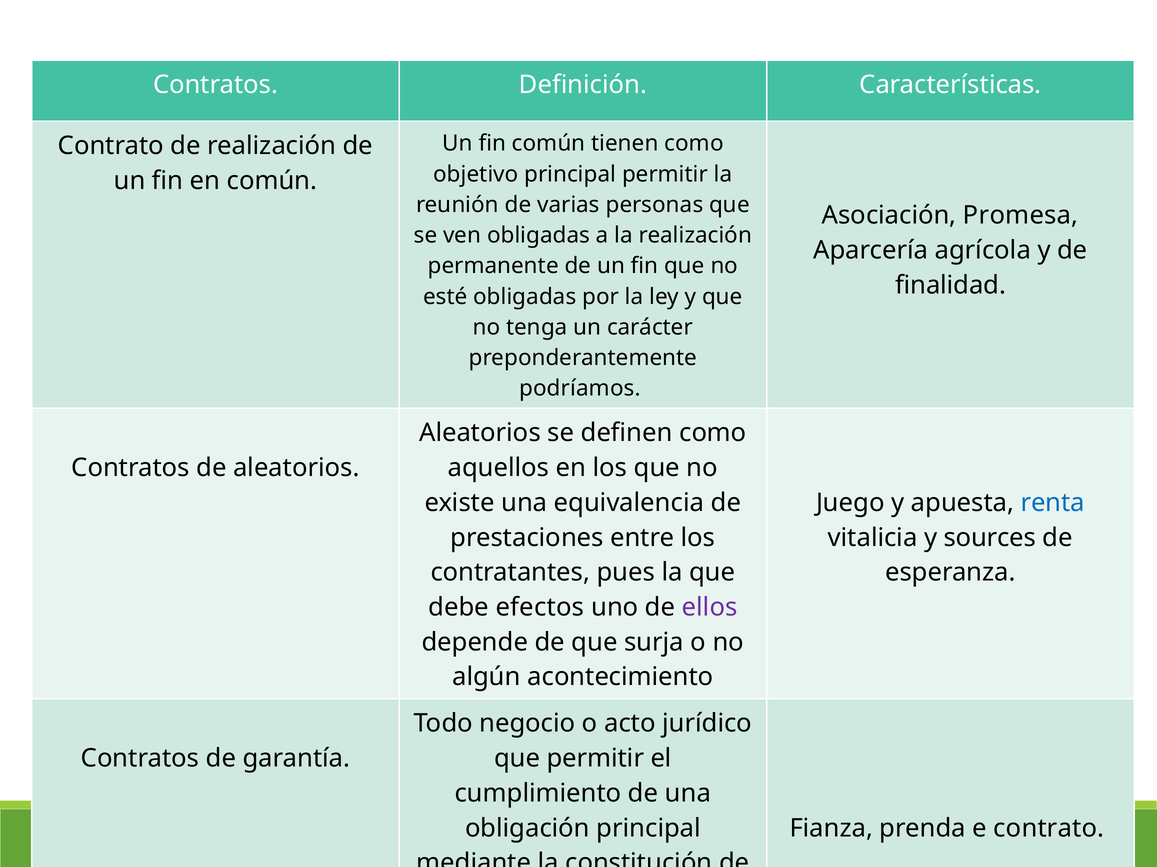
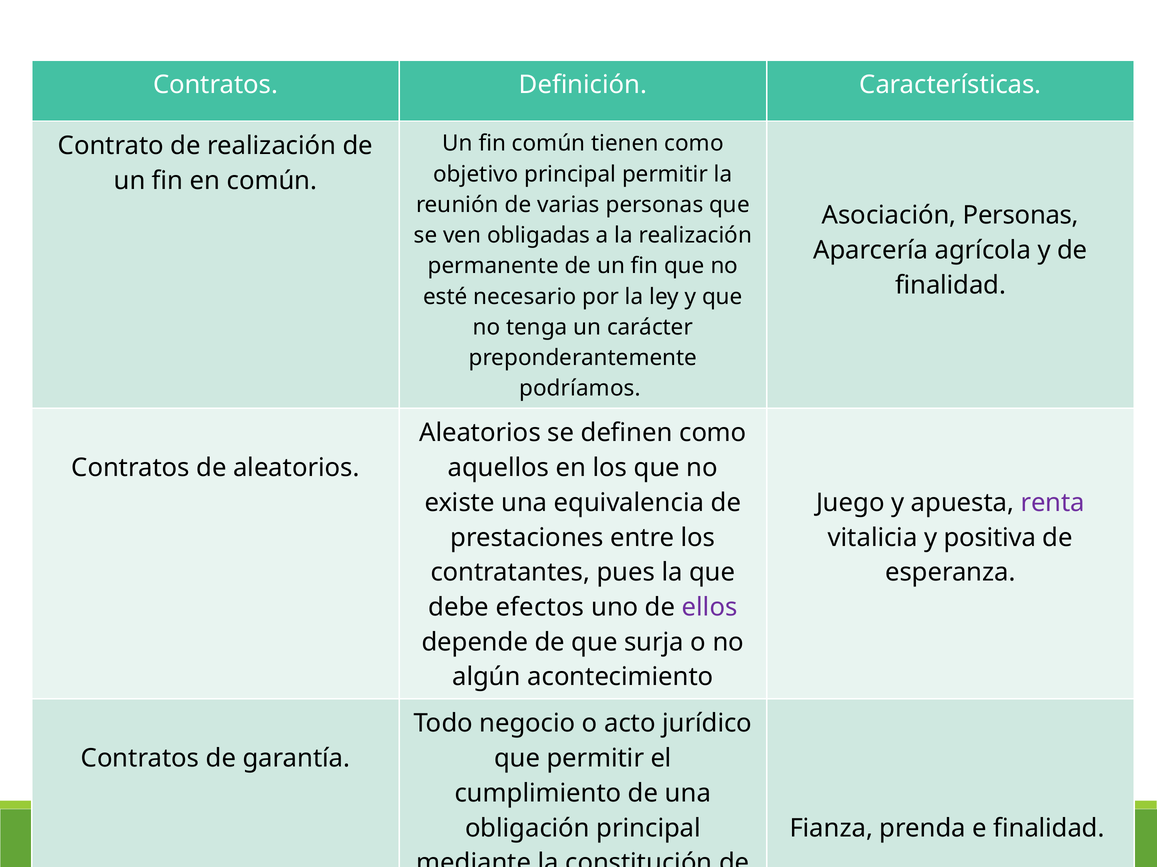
Asociación Promesa: Promesa -> Personas
esté obligadas: obligadas -> necesario
renta colour: blue -> purple
sources: sources -> positiva
e contrato: contrato -> finalidad
